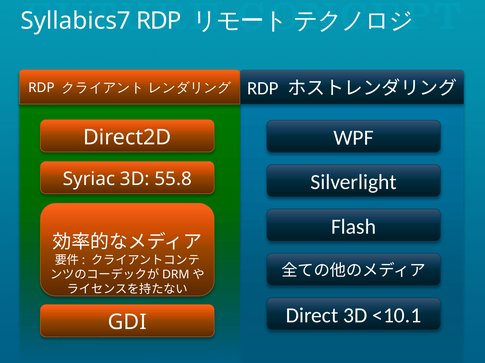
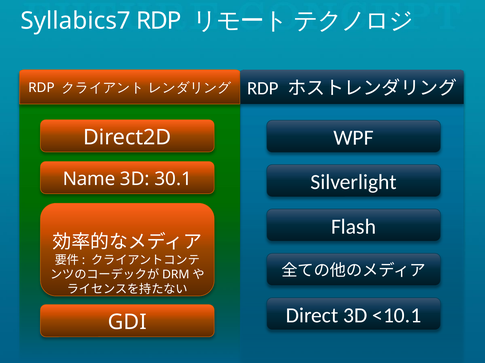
Syriac: Syriac -> Name
55.8: 55.8 -> 30.1
